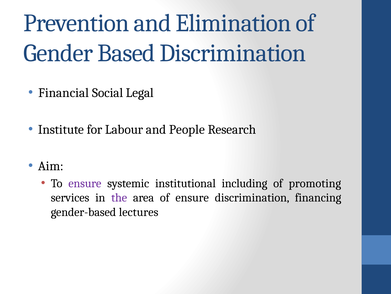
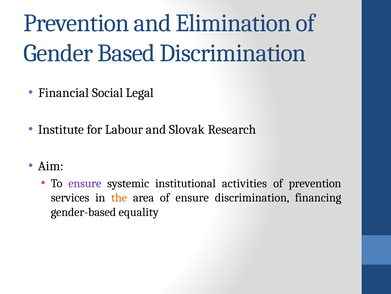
People: People -> Slovak
including: including -> activities
of promoting: promoting -> prevention
the colour: purple -> orange
lectures: lectures -> equality
